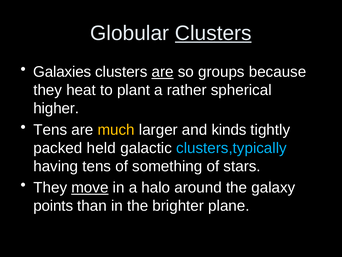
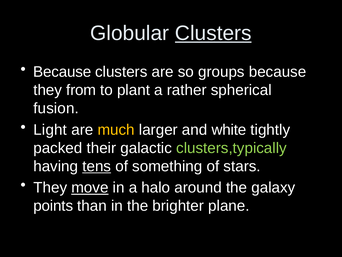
Galaxies at (62, 72): Galaxies -> Because
are at (163, 72) underline: present -> none
heat: heat -> from
higher: higher -> fusion
Tens at (50, 130): Tens -> Light
kinds: kinds -> white
held: held -> their
clusters,typically colour: light blue -> light green
tens at (97, 166) underline: none -> present
